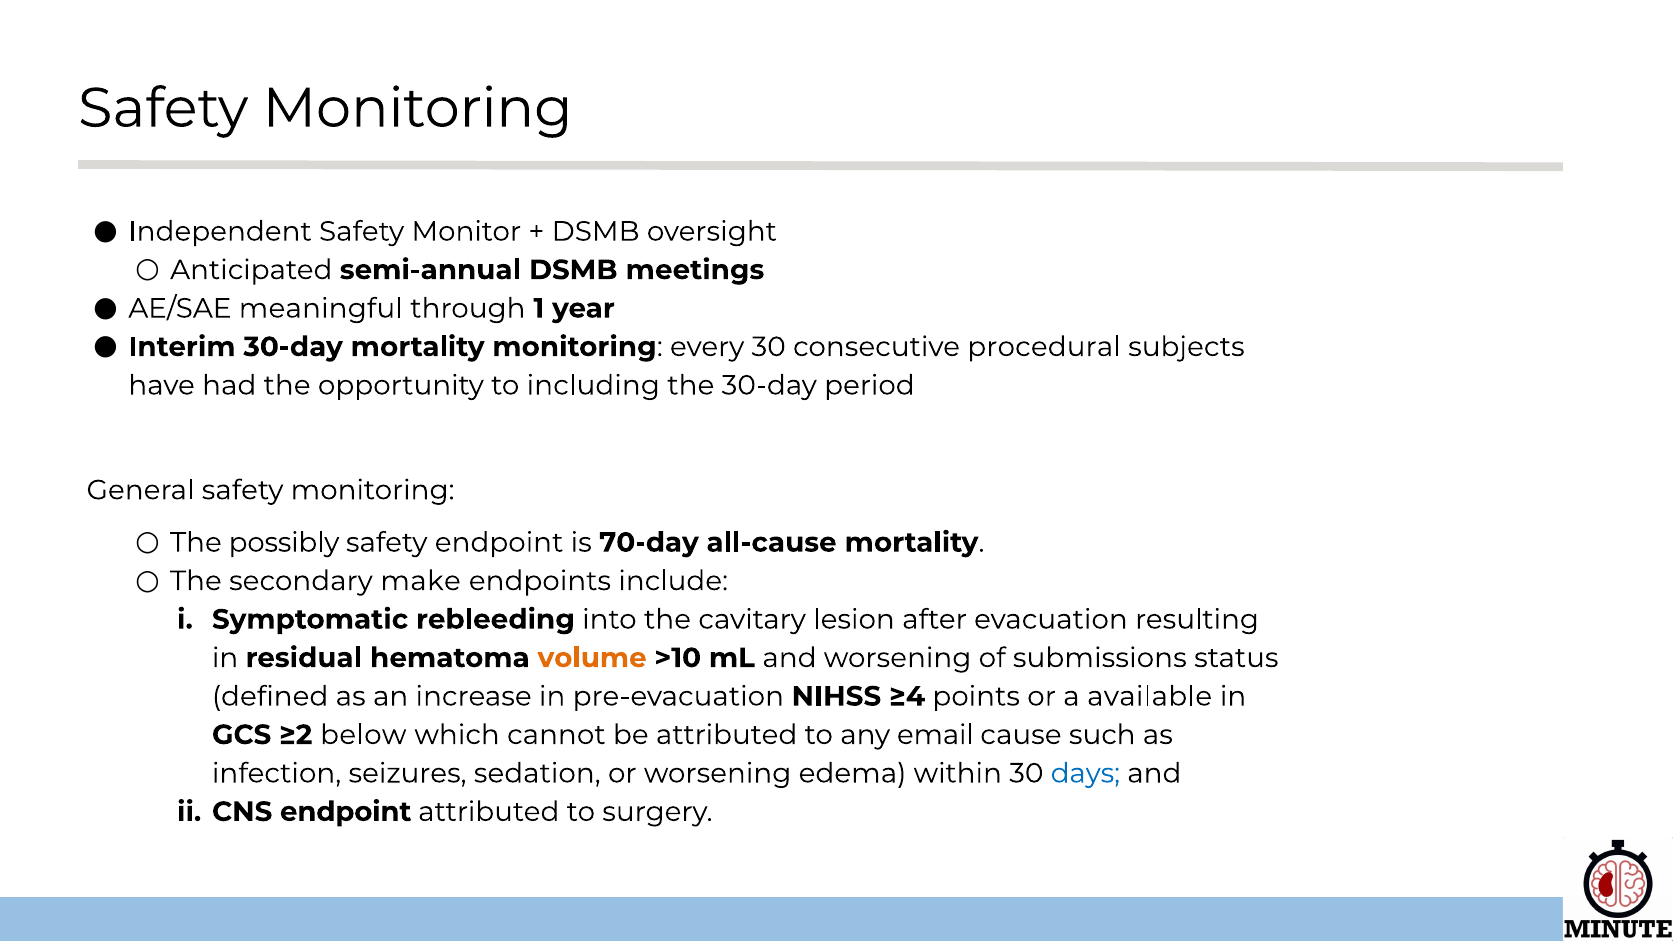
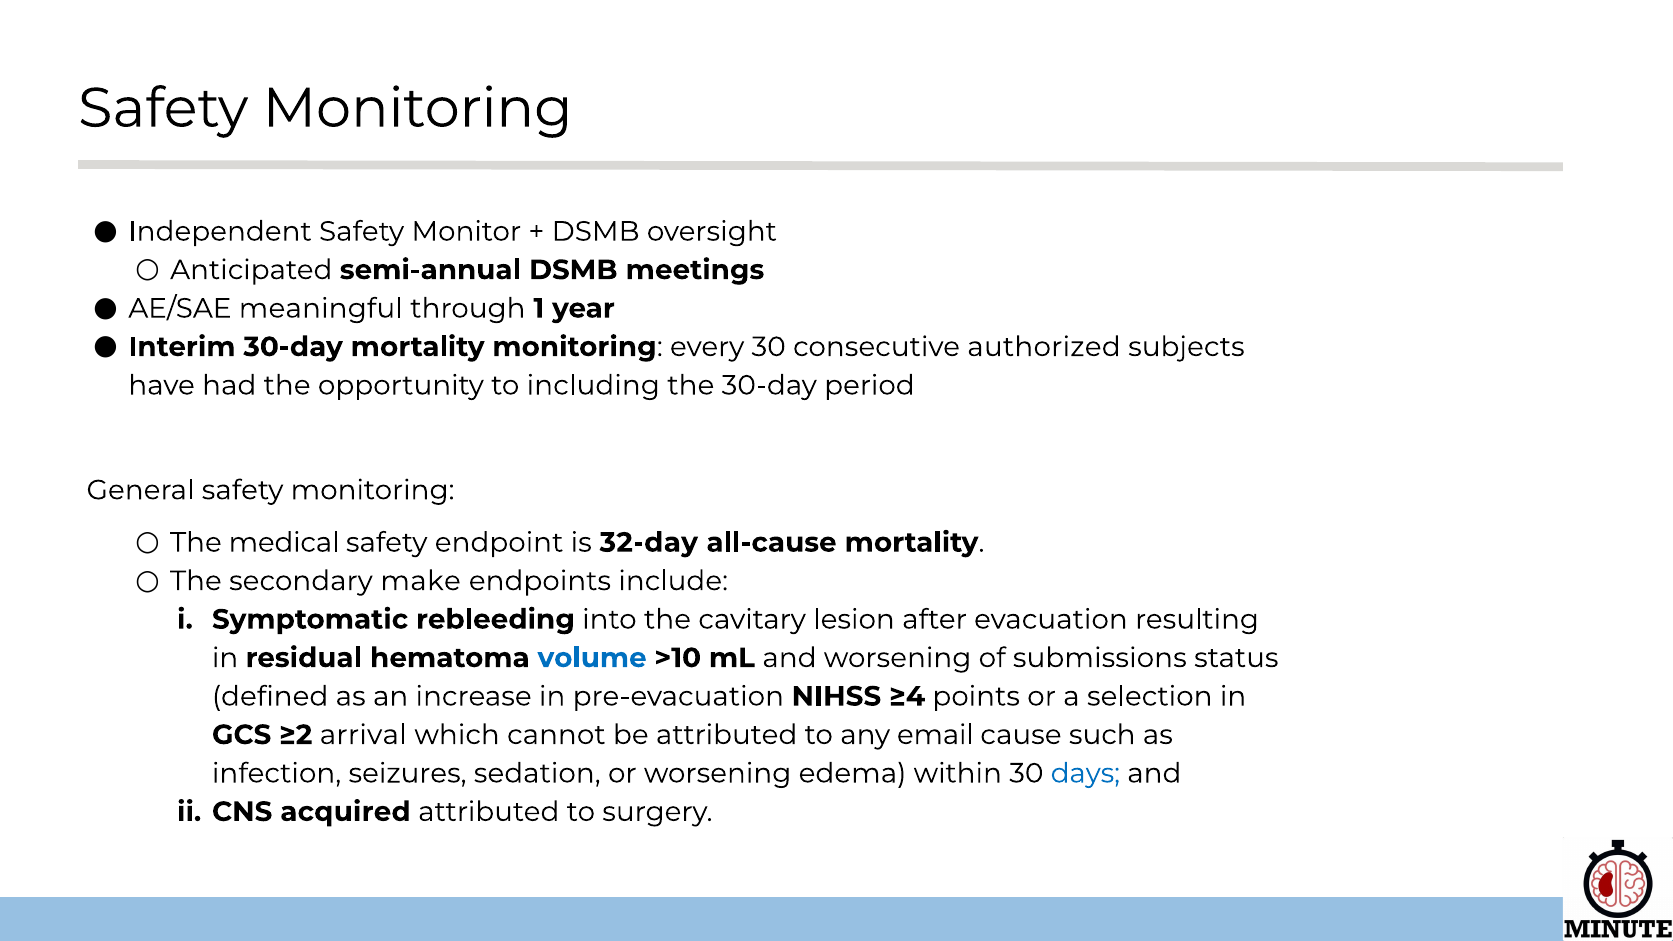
procedural: procedural -> authorized
possibly: possibly -> medical
70-day: 70-day -> 32-day
volume colour: orange -> blue
available: available -> selection
below: below -> arrival
CNS endpoint: endpoint -> acquired
